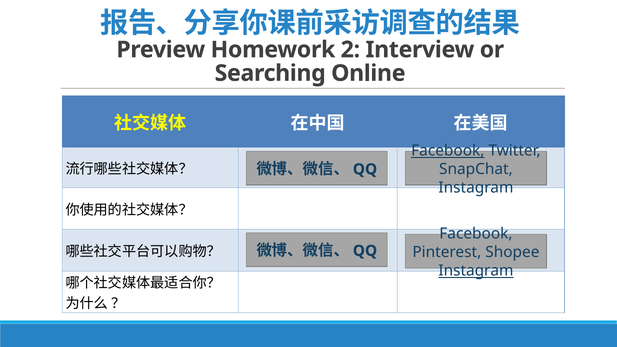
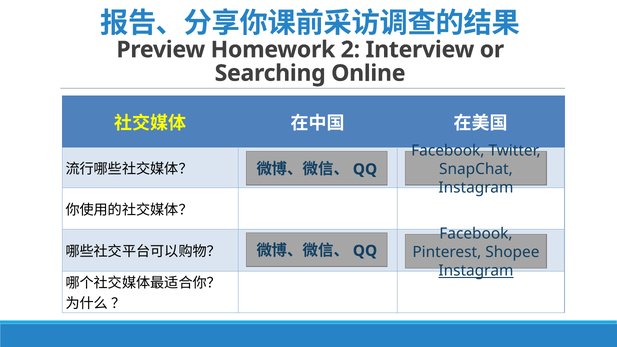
Facebook at (448, 151) underline: present -> none
